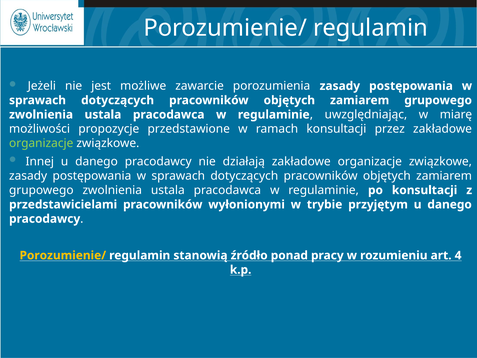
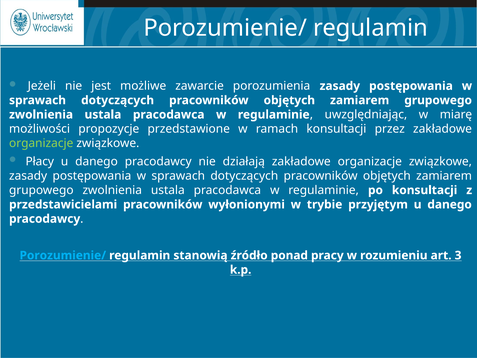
Innej: Innej -> Płacy
Porozumienie/ at (63, 255) colour: yellow -> light blue
4: 4 -> 3
